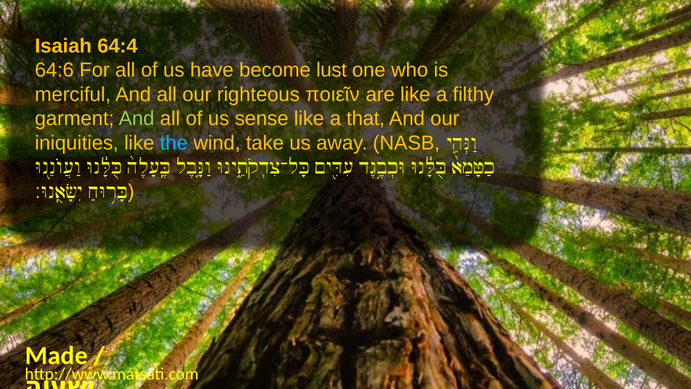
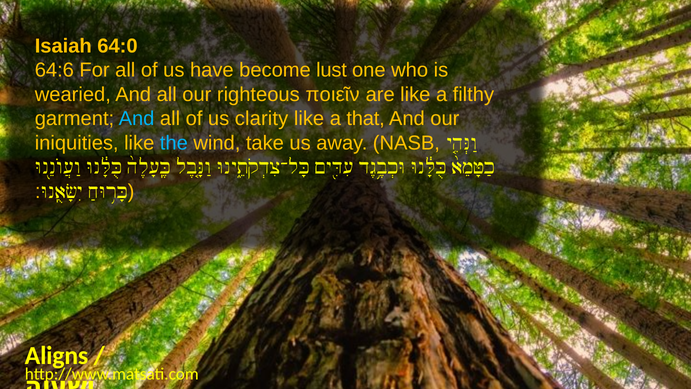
64:4: 64:4 -> 64:0
merciful: merciful -> wearied
And at (137, 119) colour: light green -> light blue
sense: sense -> clarity
Made: Made -> Aligns
